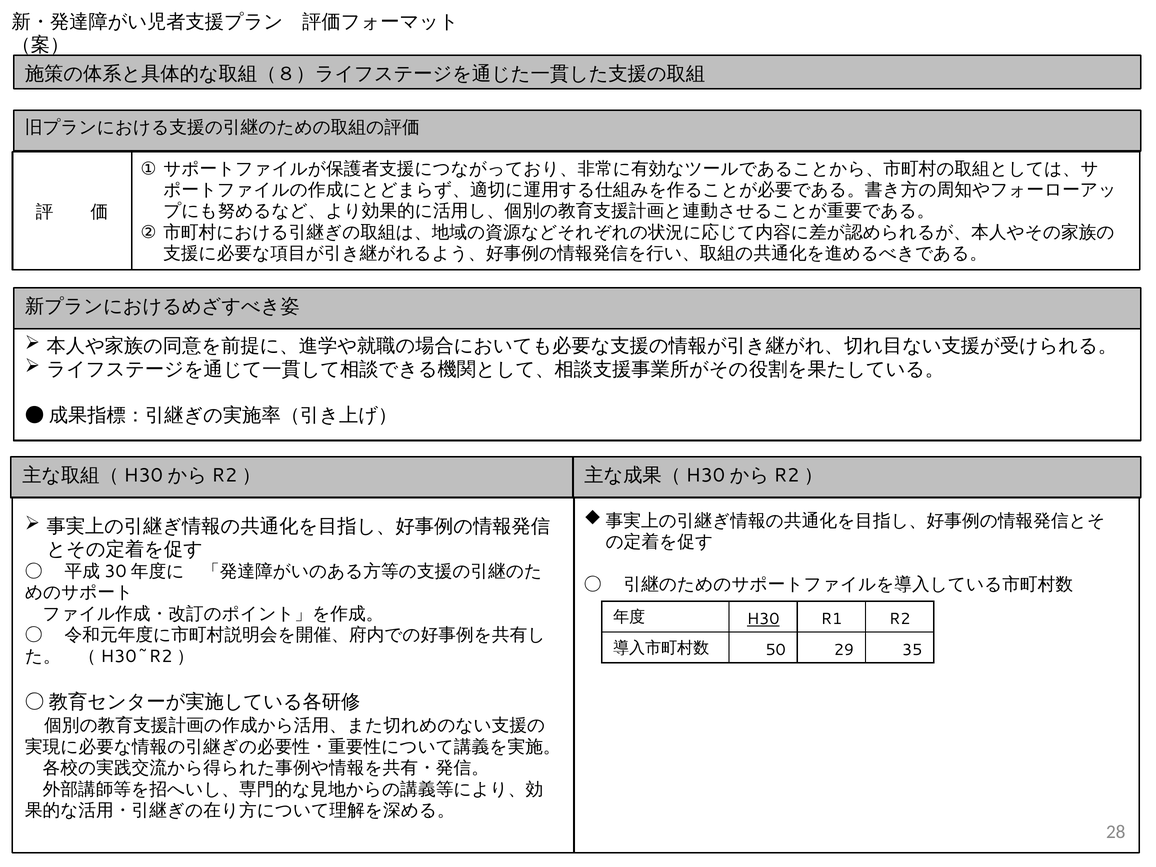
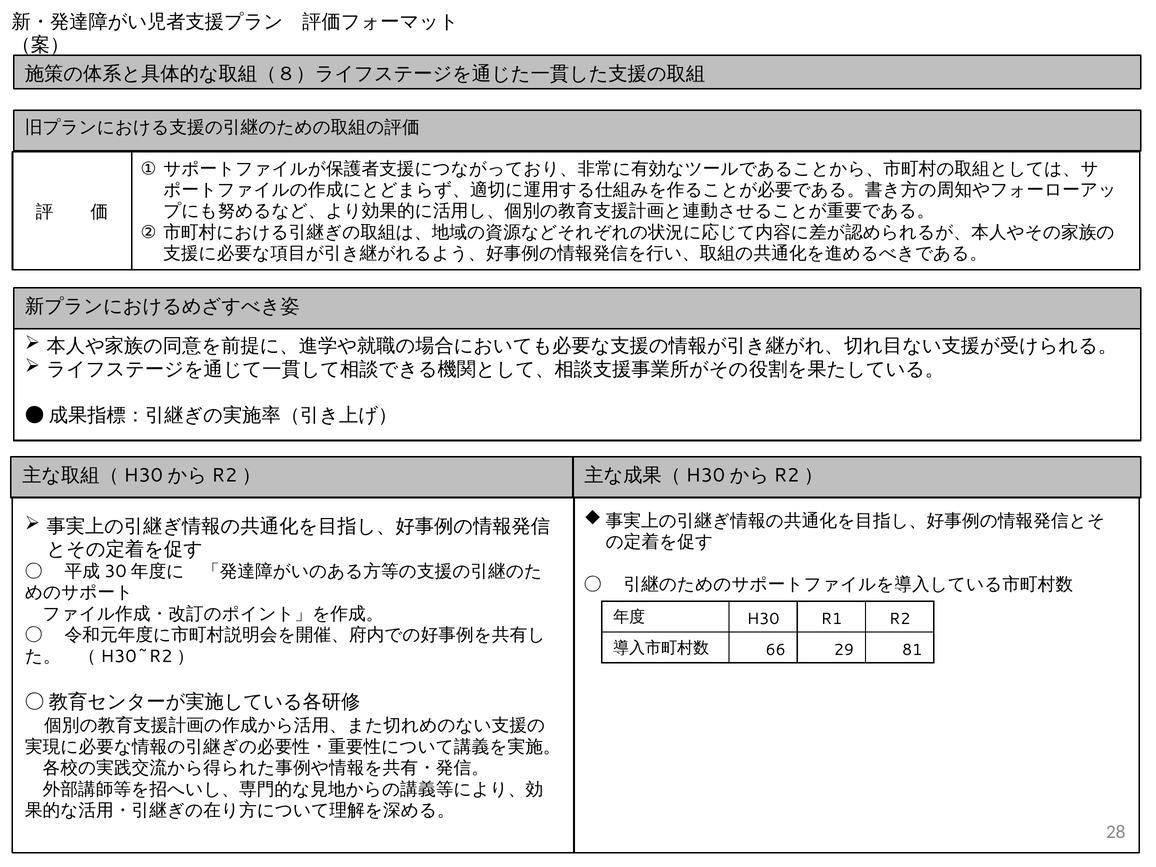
H30 underline: present -> none
50: 50 -> 66
35: 35 -> 81
